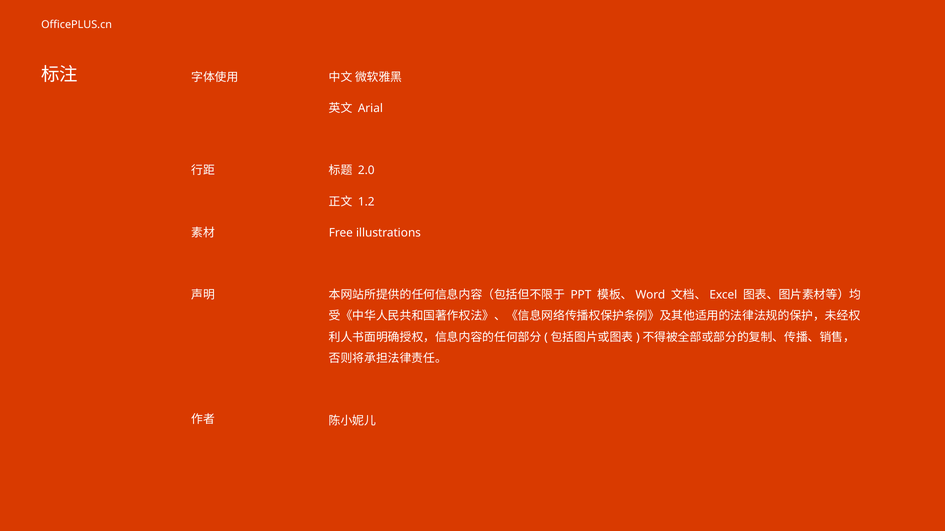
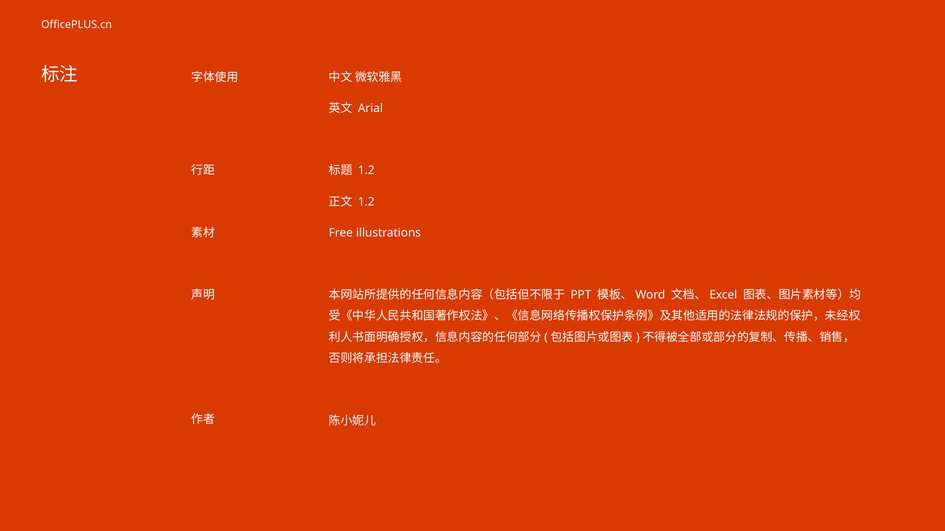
2.0 at (366, 171): 2.0 -> 1.2
